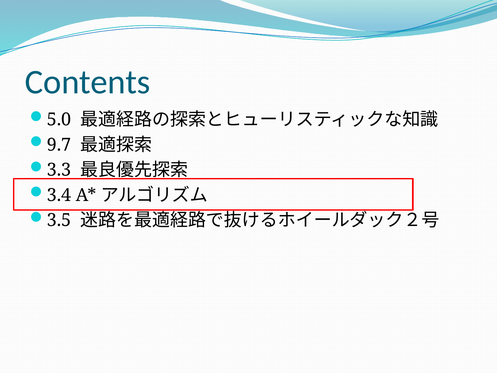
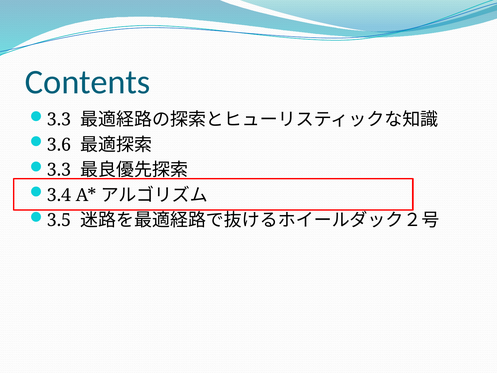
5.0 at (59, 120): 5.0 -> 3.3
9.7: 9.7 -> 3.6
